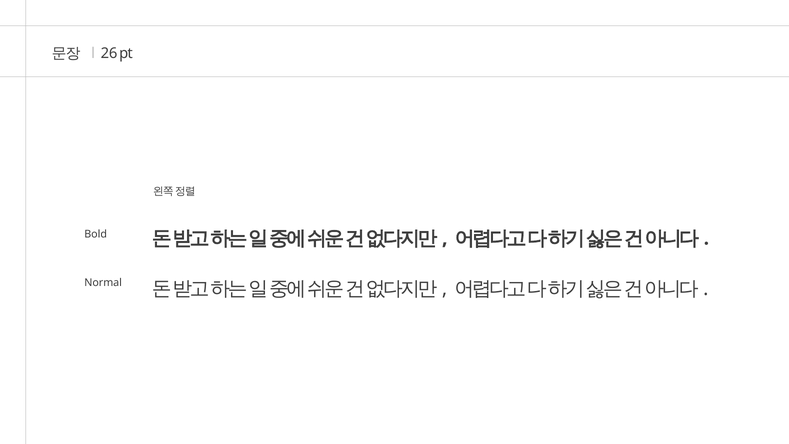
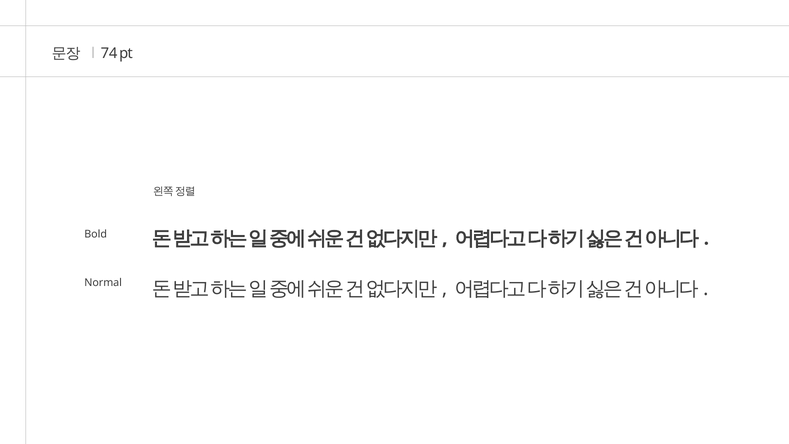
26: 26 -> 74
